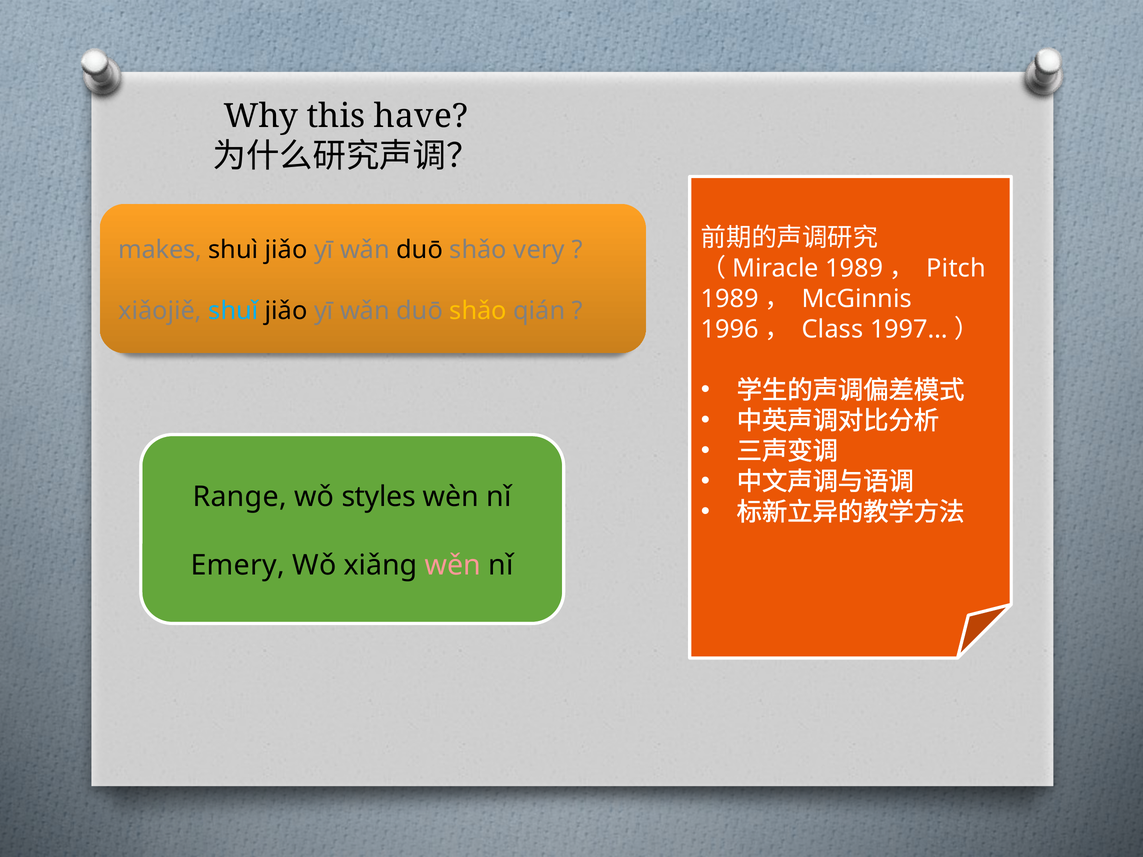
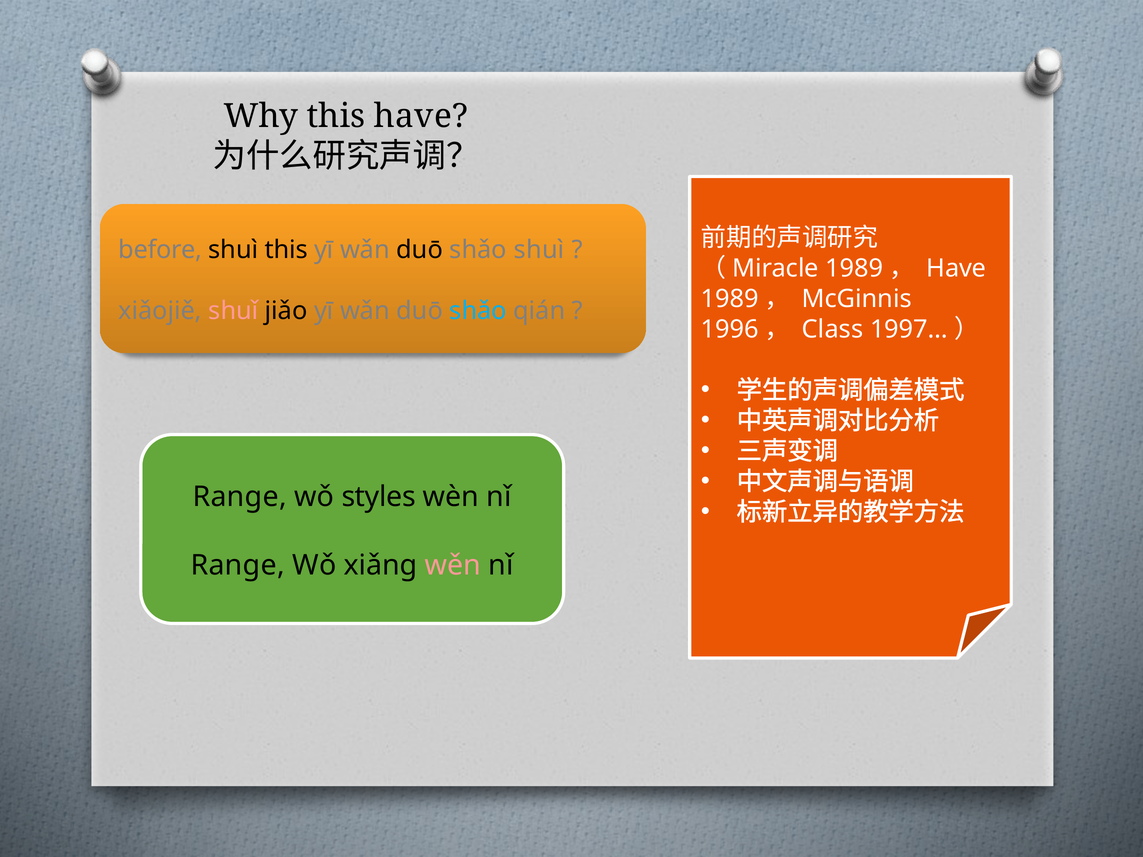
makes: makes -> before
shuì jiǎo: jiǎo -> this
shǎo very: very -> shuì
1989， Pitch: Pitch -> Have
shuǐ colour: light blue -> pink
shǎo at (478, 311) colour: yellow -> light blue
Emery at (238, 565): Emery -> Range
